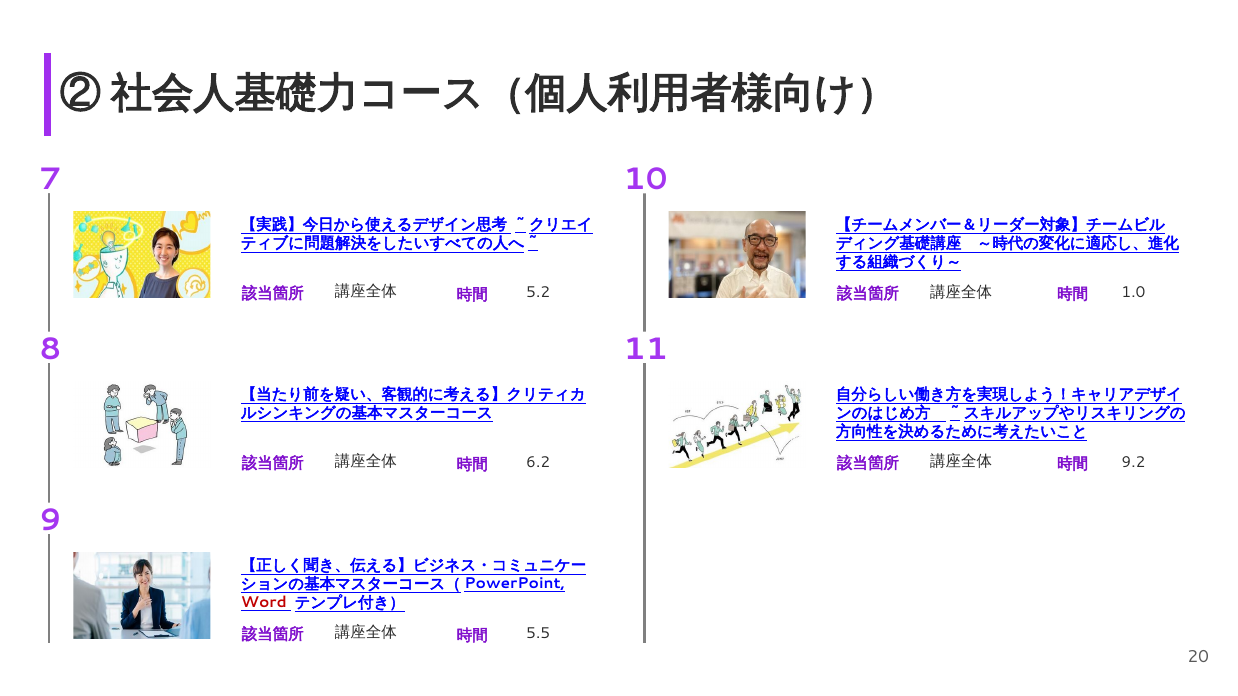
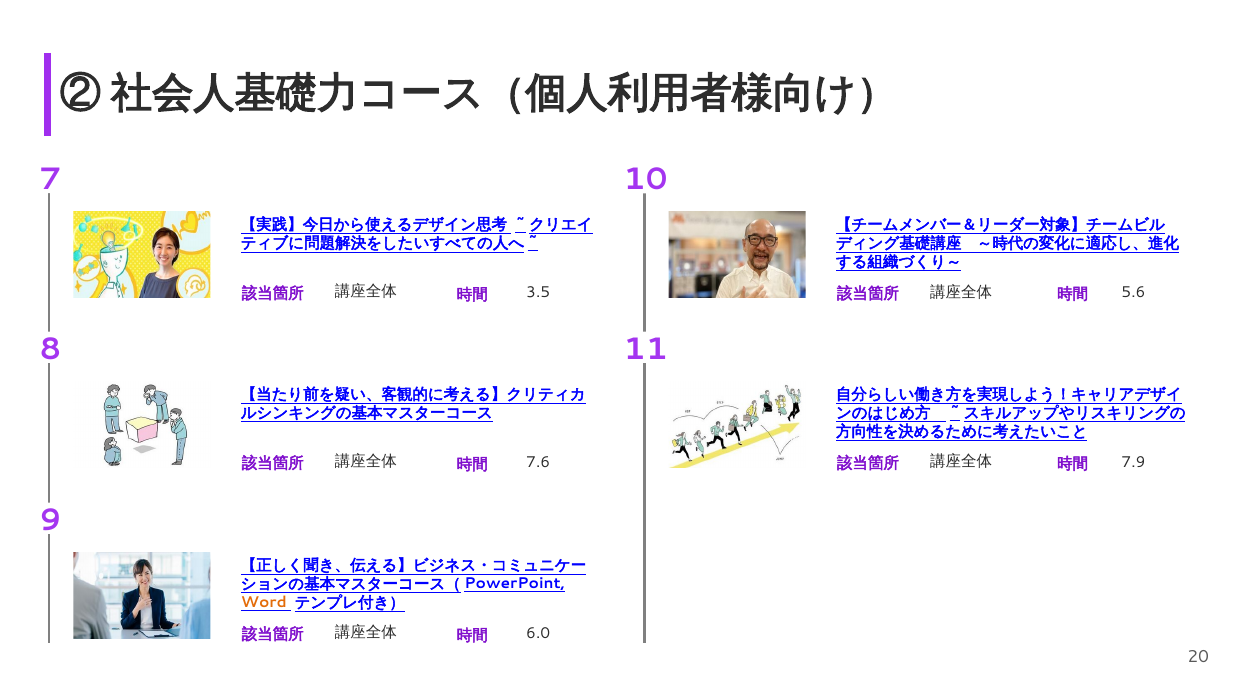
5.2: 5.2 -> 3.5
1.0: 1.0 -> 5.6
6.2: 6.2 -> 7.6
9.2: 9.2 -> 7.9
Word colour: red -> orange
5.5: 5.5 -> 6.0
